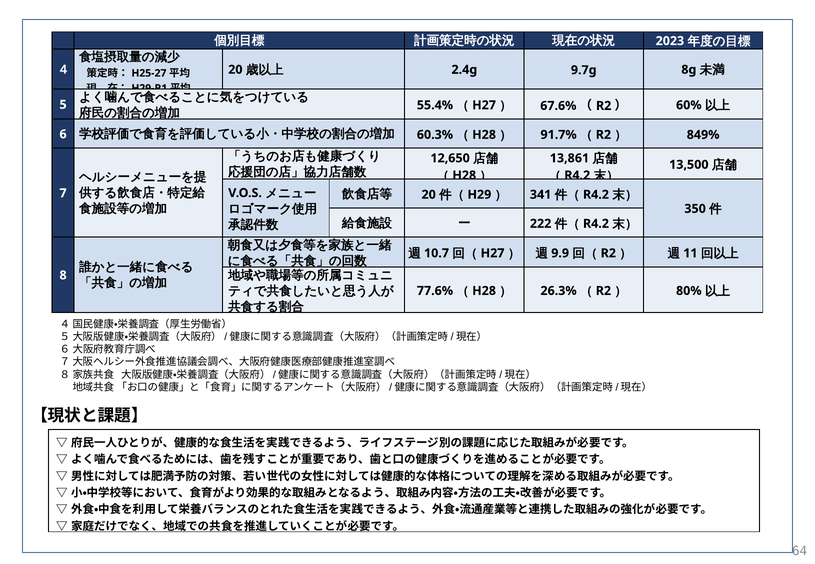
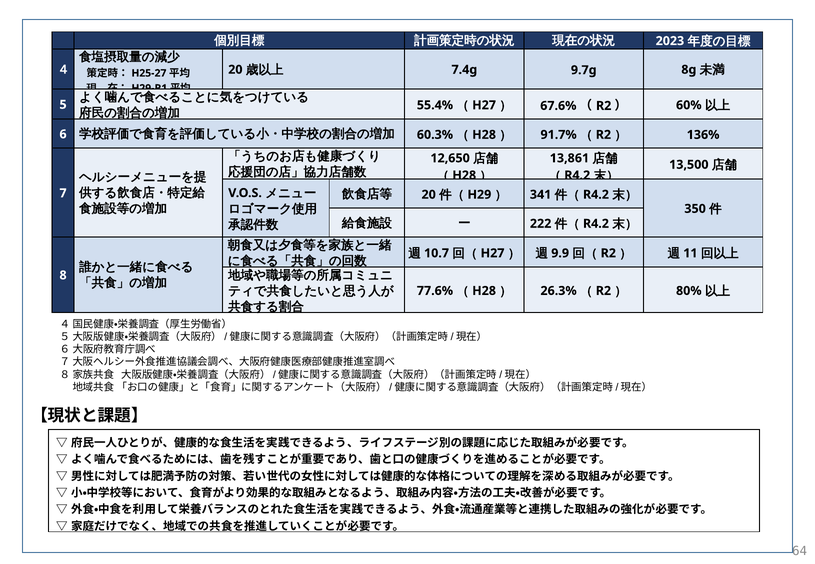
2.4g: 2.4g -> 7.4g
849%: 849% -> 136%
